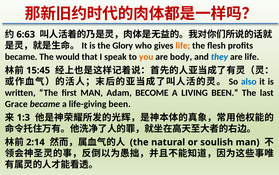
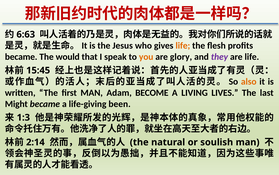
Glory: Glory -> Jesus
body: body -> glory
they colour: blue -> purple
also colour: blue -> orange
LIVING BEEN: BEEN -> LIVES
Grace: Grace -> Might
